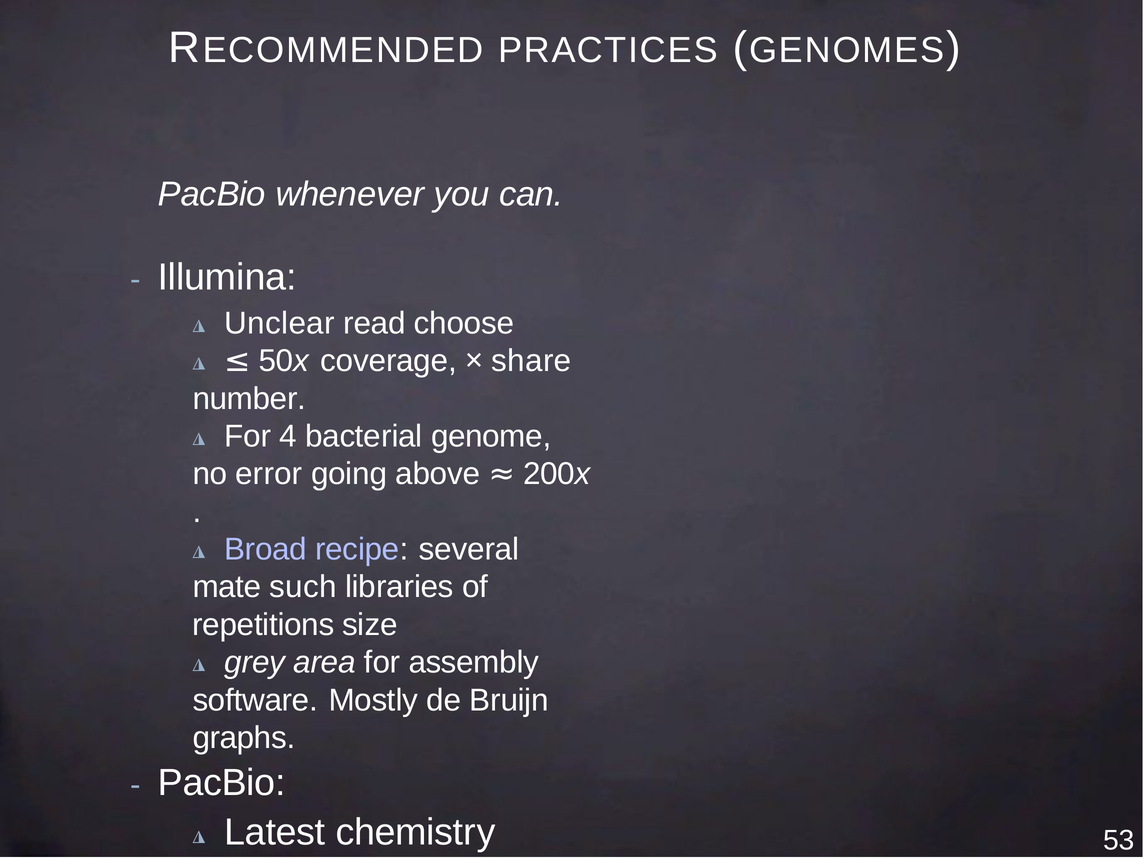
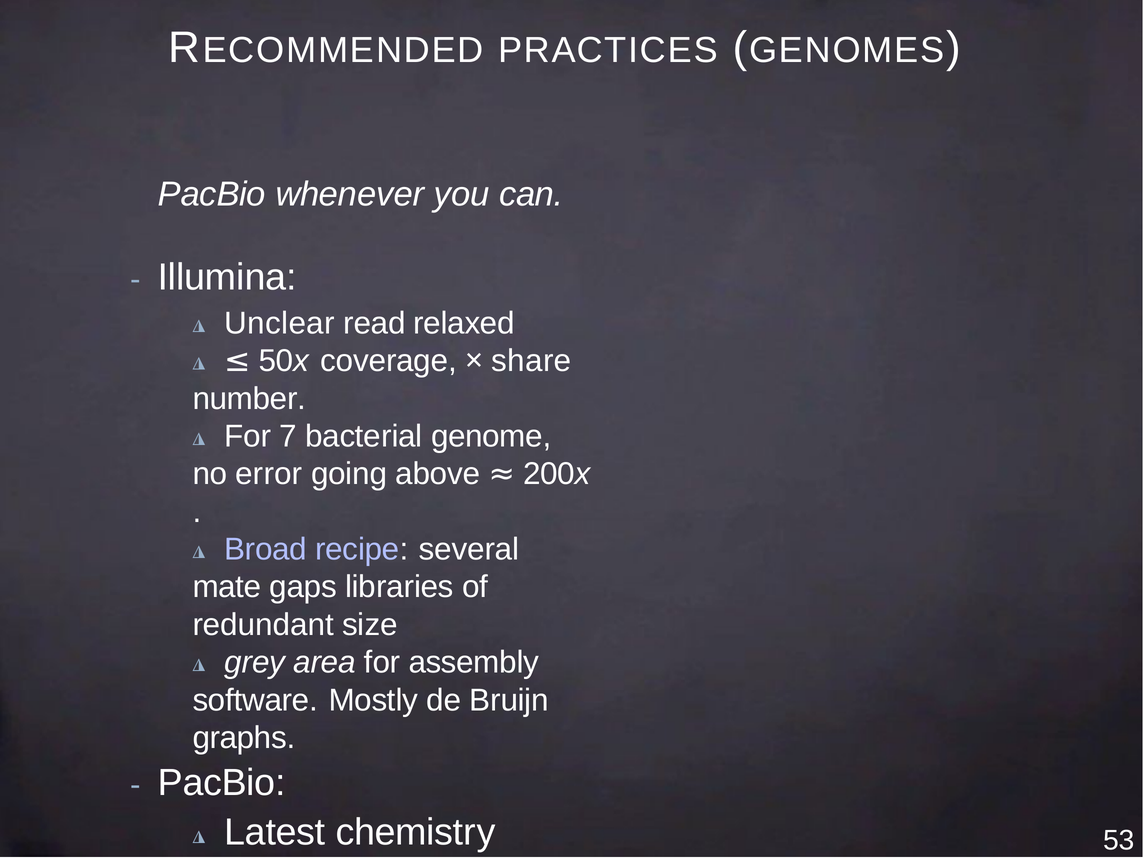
choose: choose -> relaxed
4: 4 -> 7
such: such -> gaps
repetitions: repetitions -> redundant
